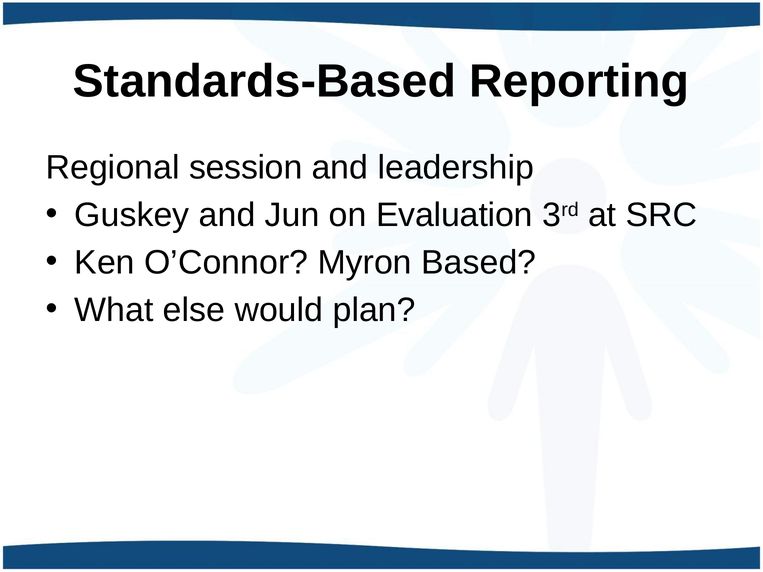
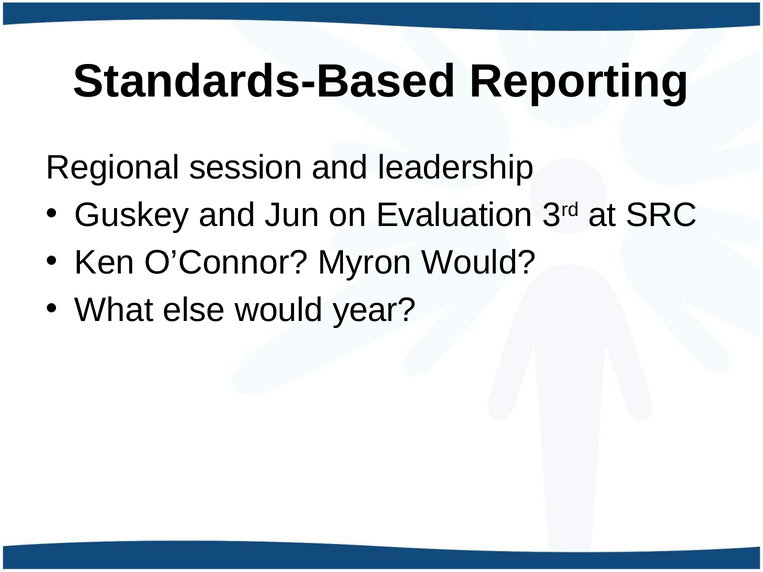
Myron Based: Based -> Would
plan: plan -> year
